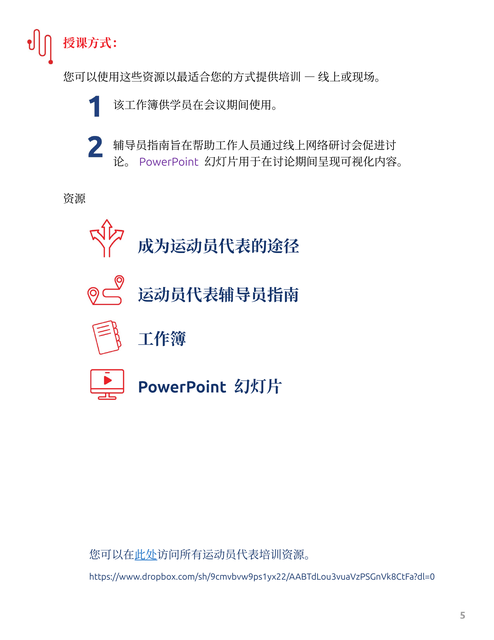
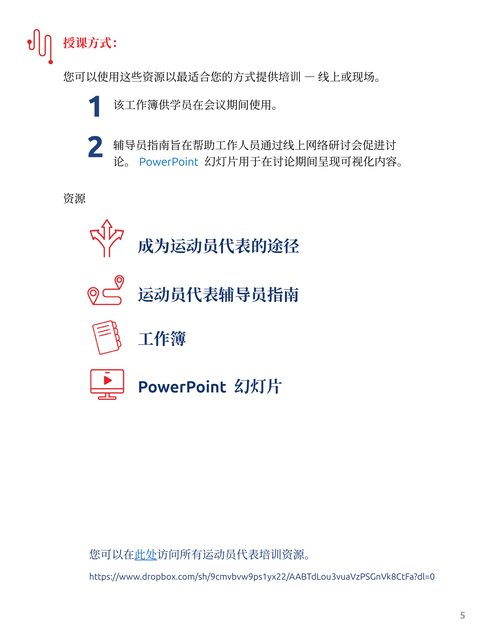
PowerPoint at (169, 162) colour: purple -> blue
